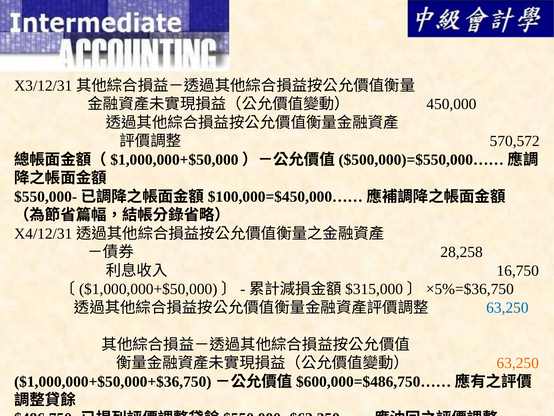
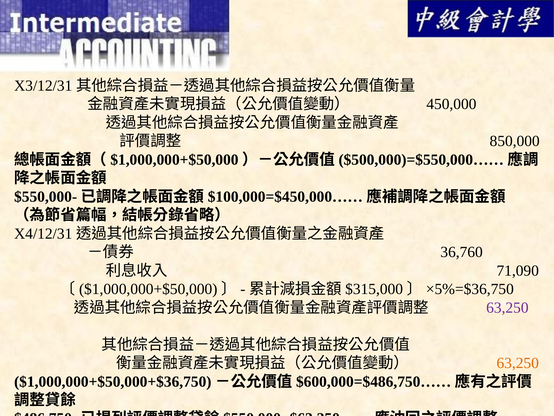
570,572: 570,572 -> 850,000
28,258: 28,258 -> 36,760
16,750: 16,750 -> 71,090
63,250 at (507, 307) colour: blue -> purple
